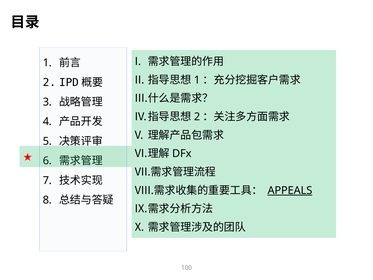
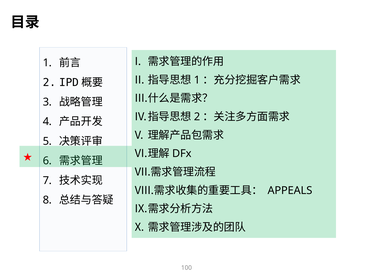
APPEALS underline: present -> none
